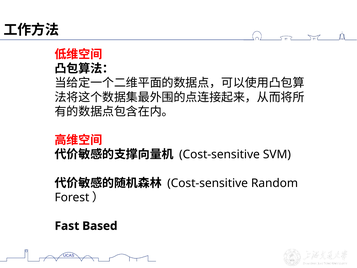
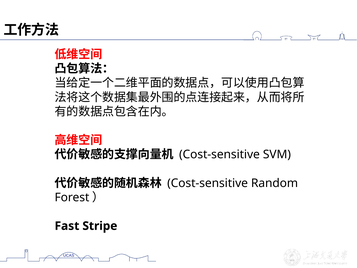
Based: Based -> Stripe
